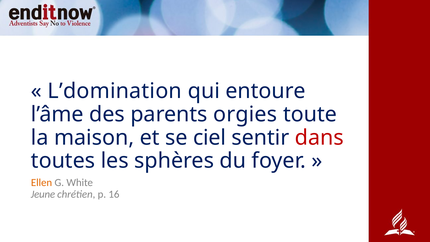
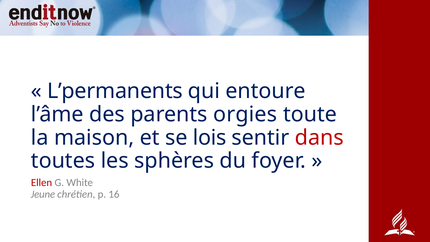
L’domination: L’domination -> L’permanents
ciel: ciel -> lois
Ellen colour: orange -> red
